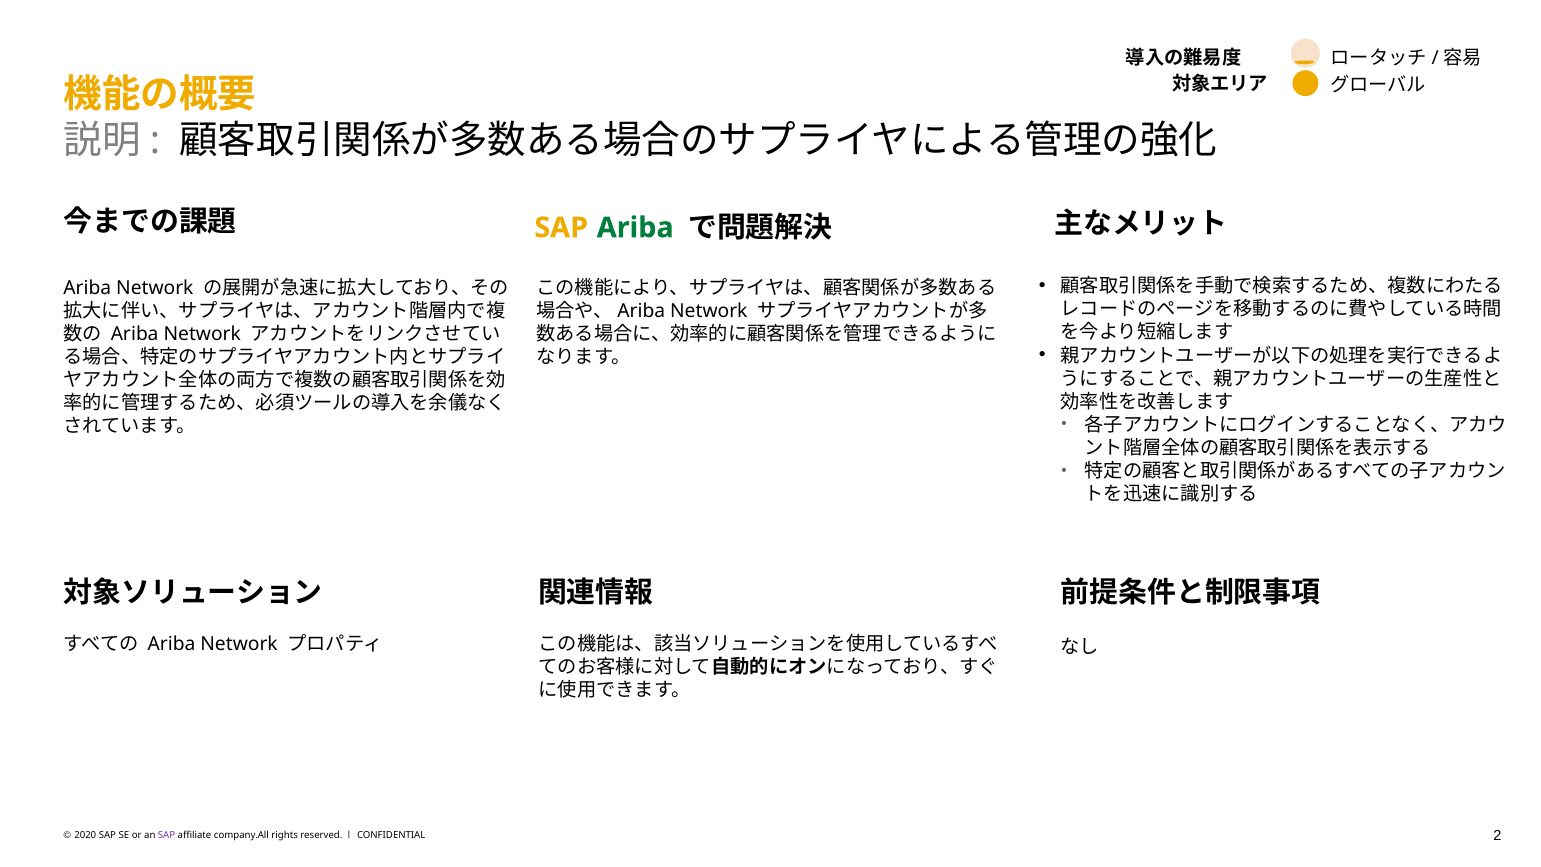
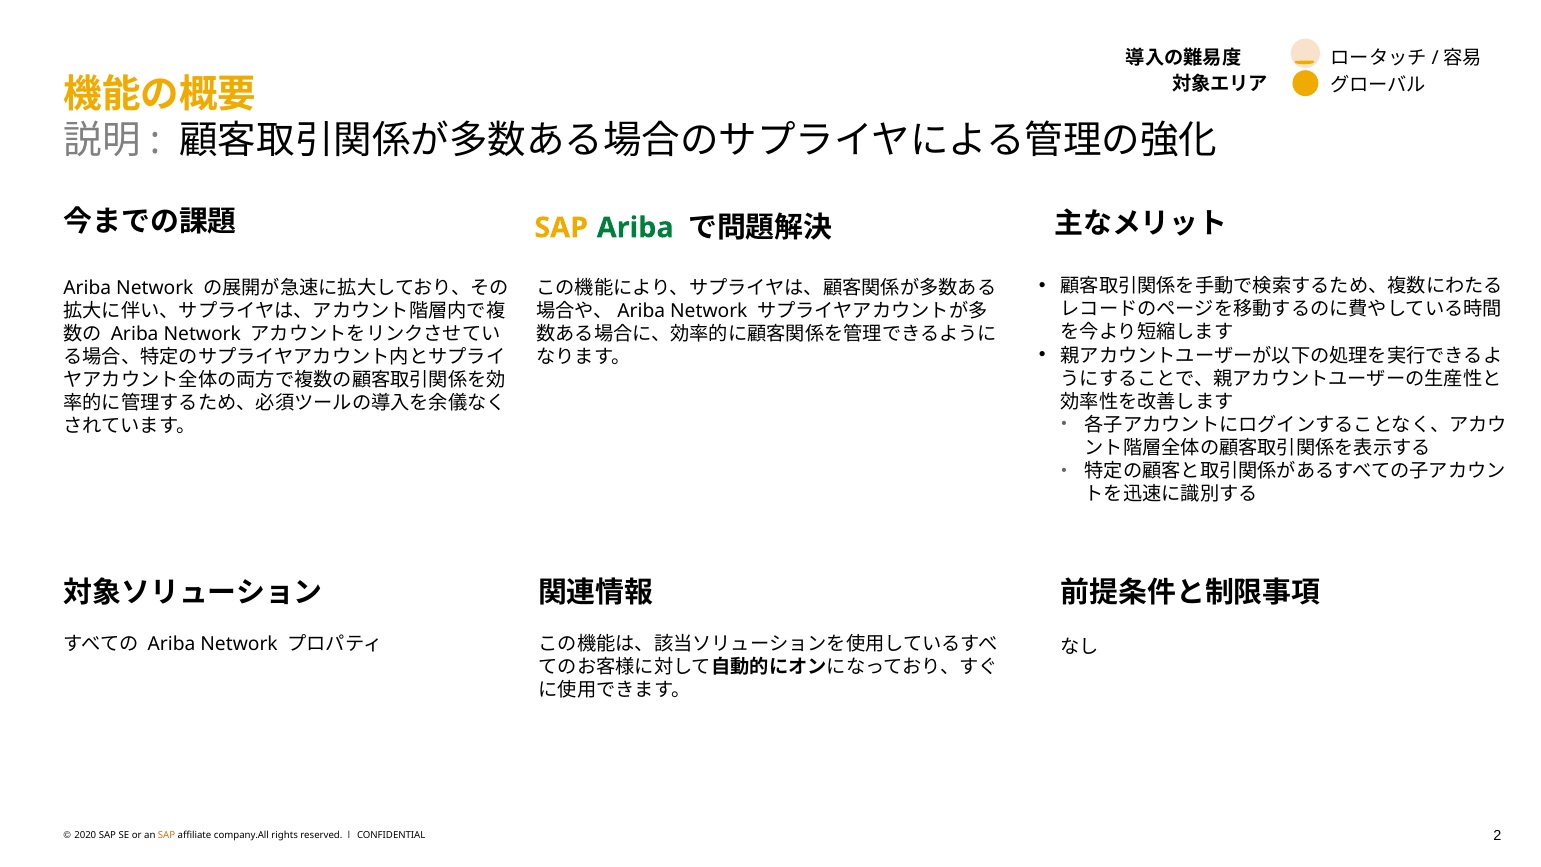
SAP at (167, 835) colour: purple -> orange
